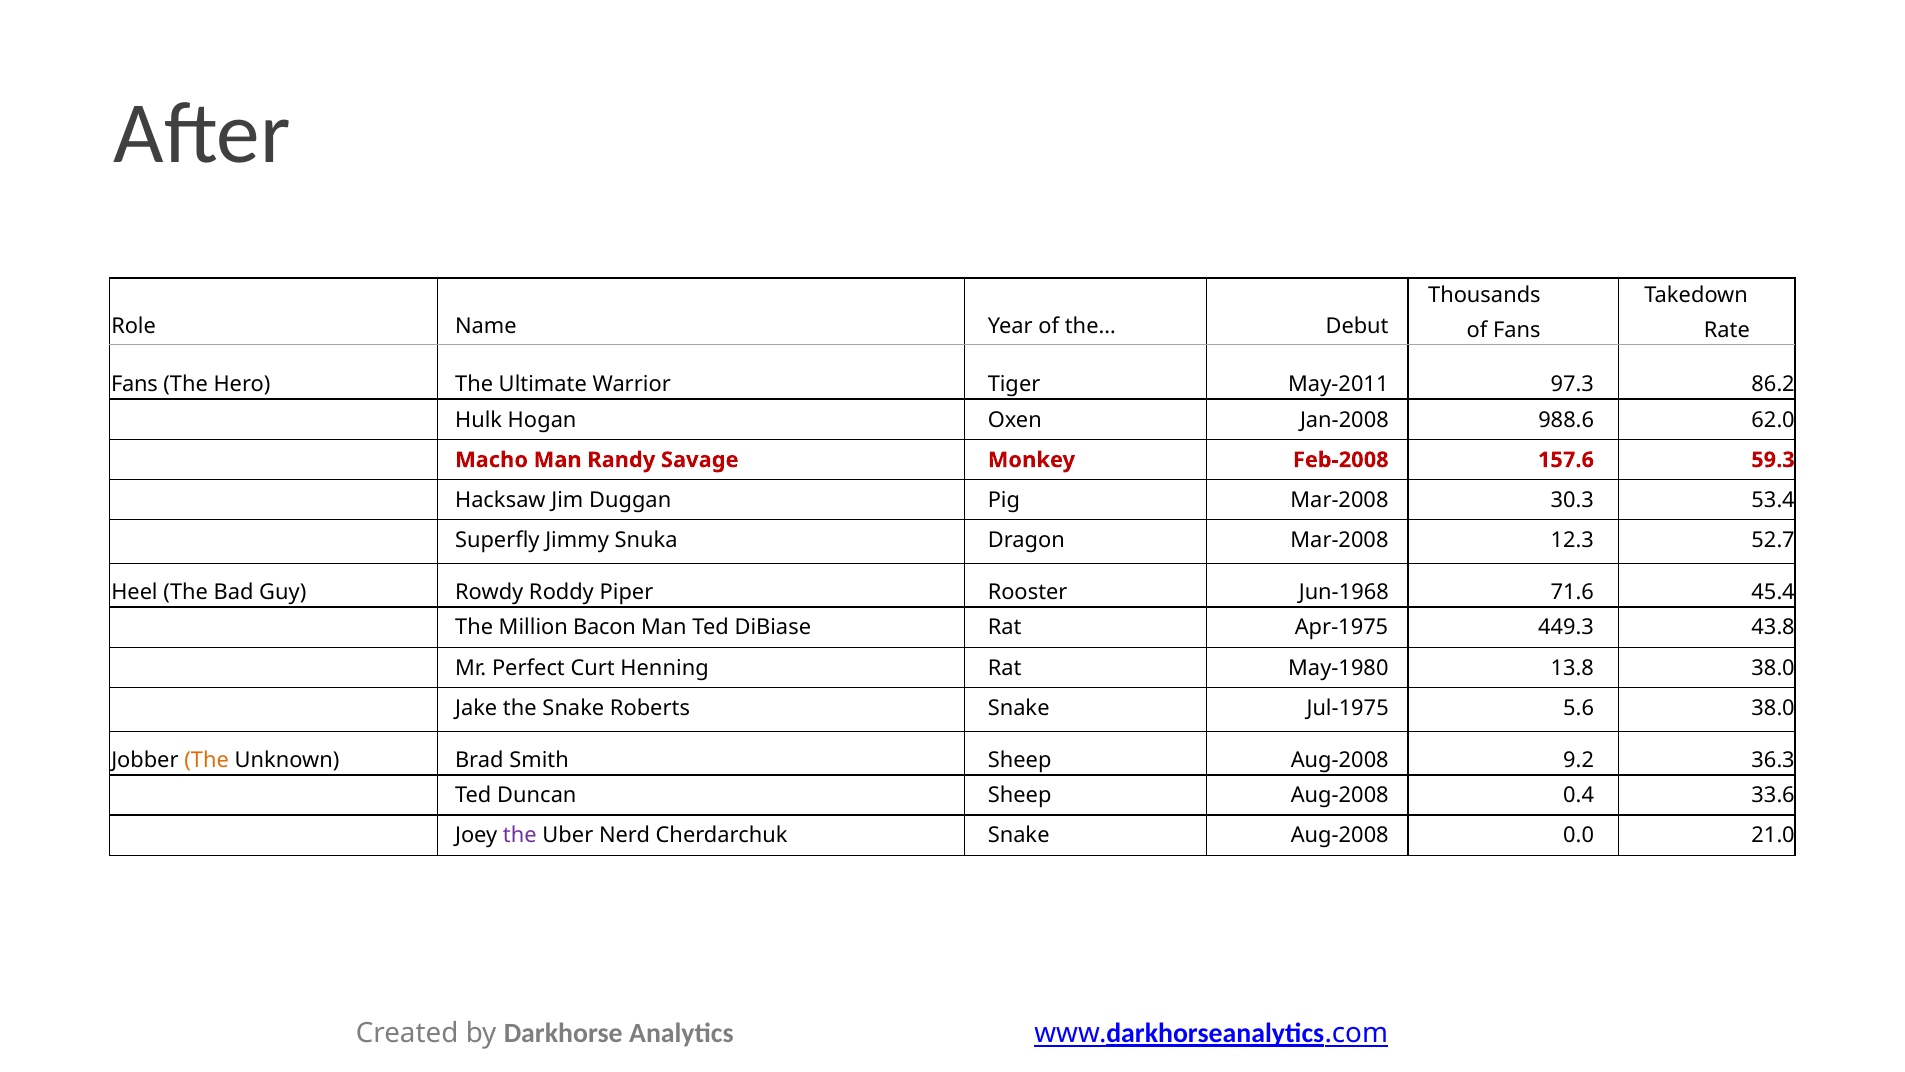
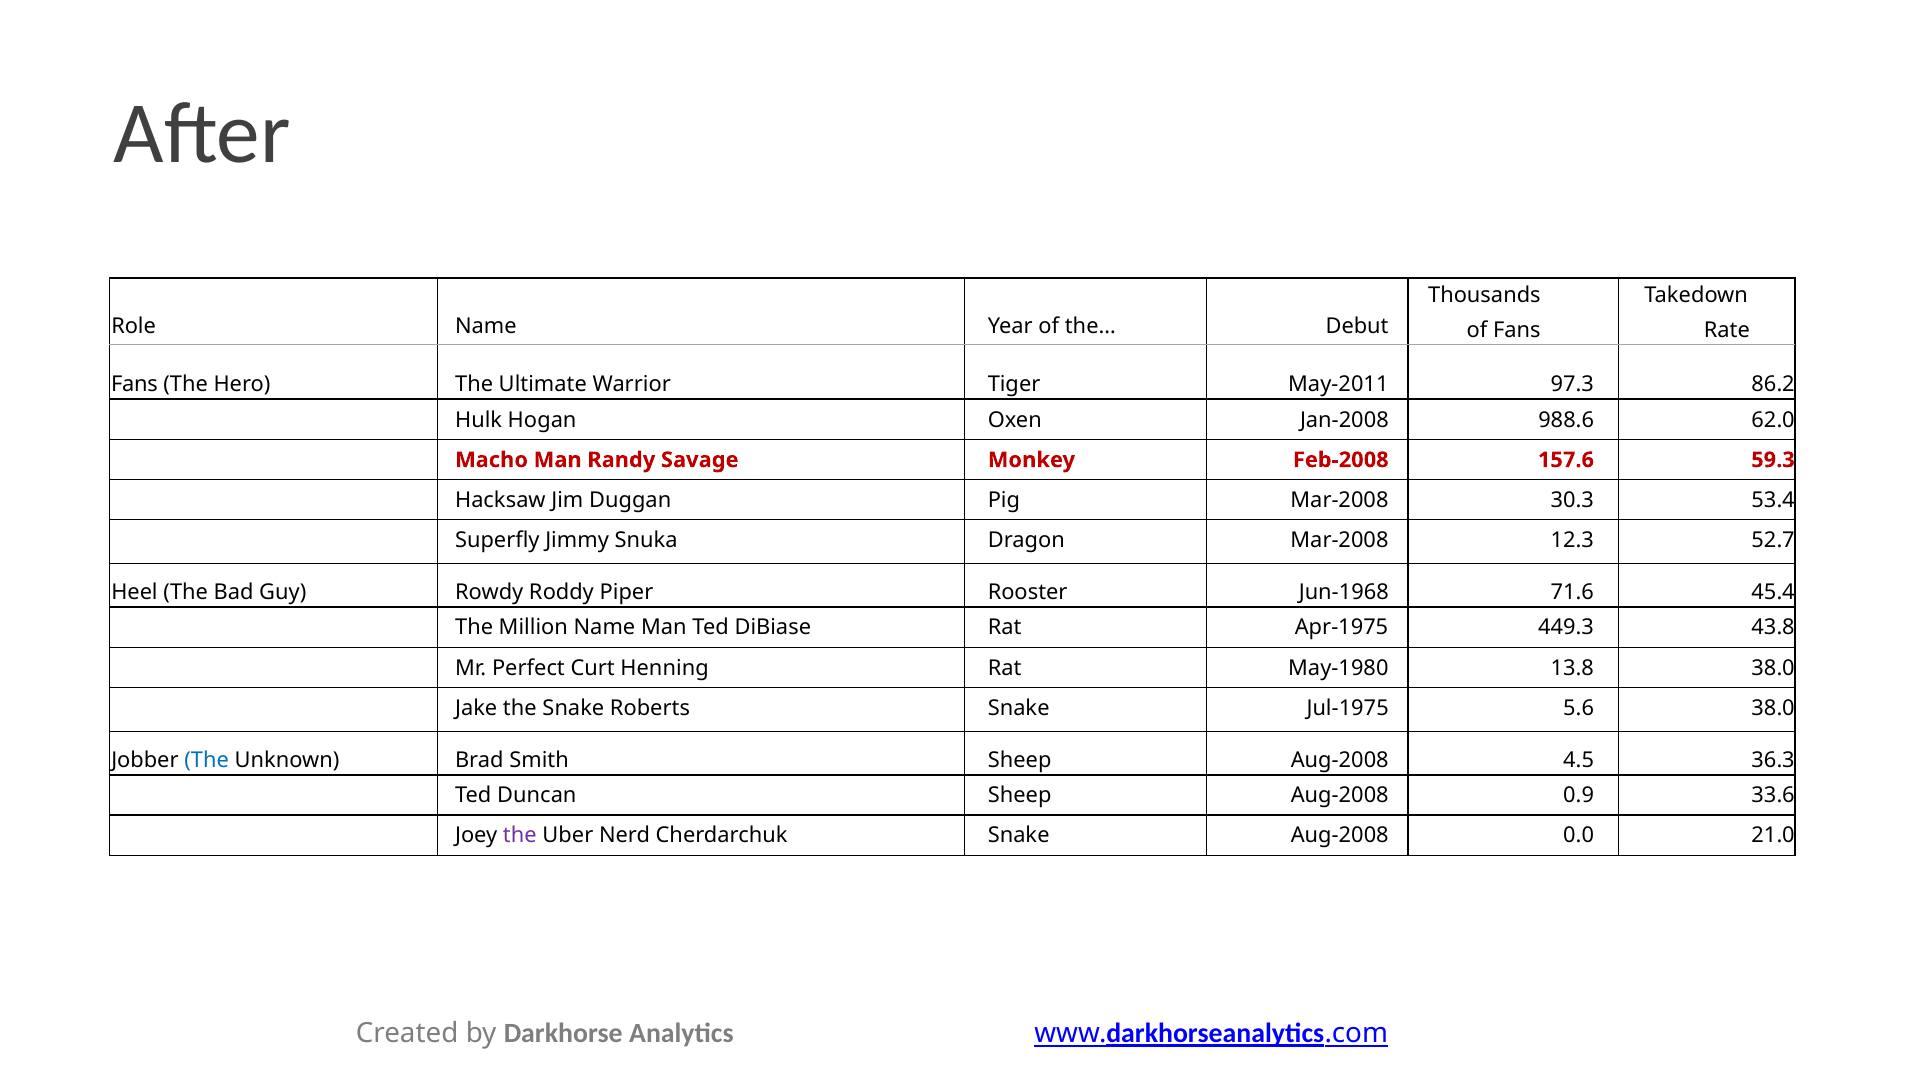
Million Bacon: Bacon -> Name
The at (207, 760) colour: orange -> blue
9.2: 9.2 -> 4.5
0.4: 0.4 -> 0.9
